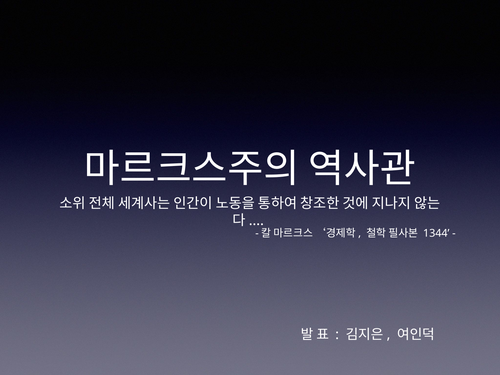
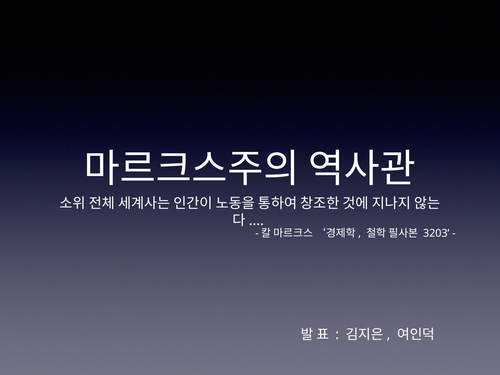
1344: 1344 -> 3203
